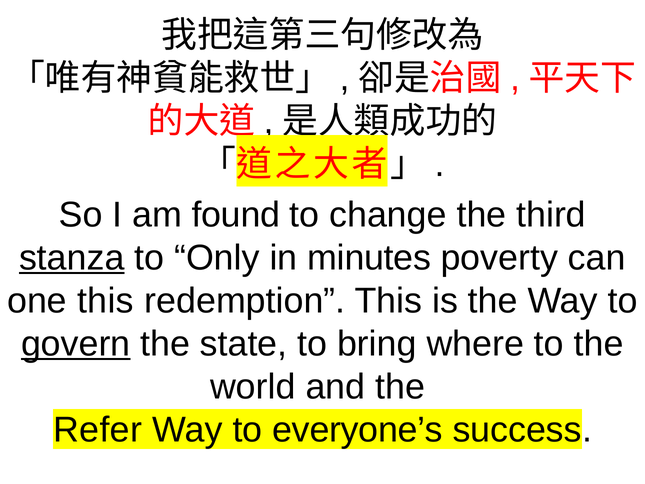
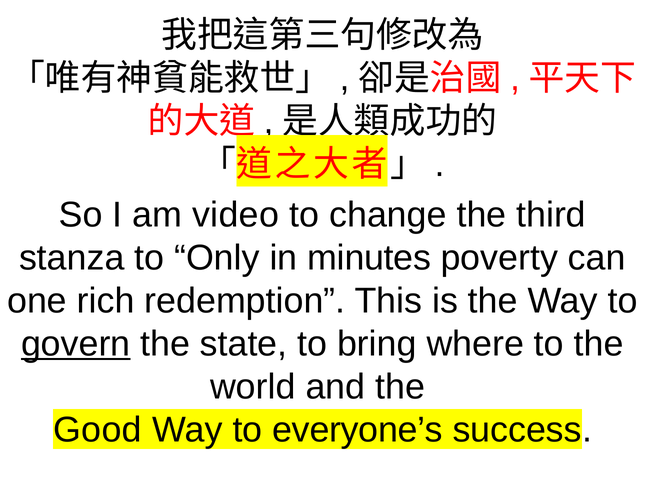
found: found -> video
stanza underline: present -> none
one this: this -> rich
Refer: Refer -> Good
